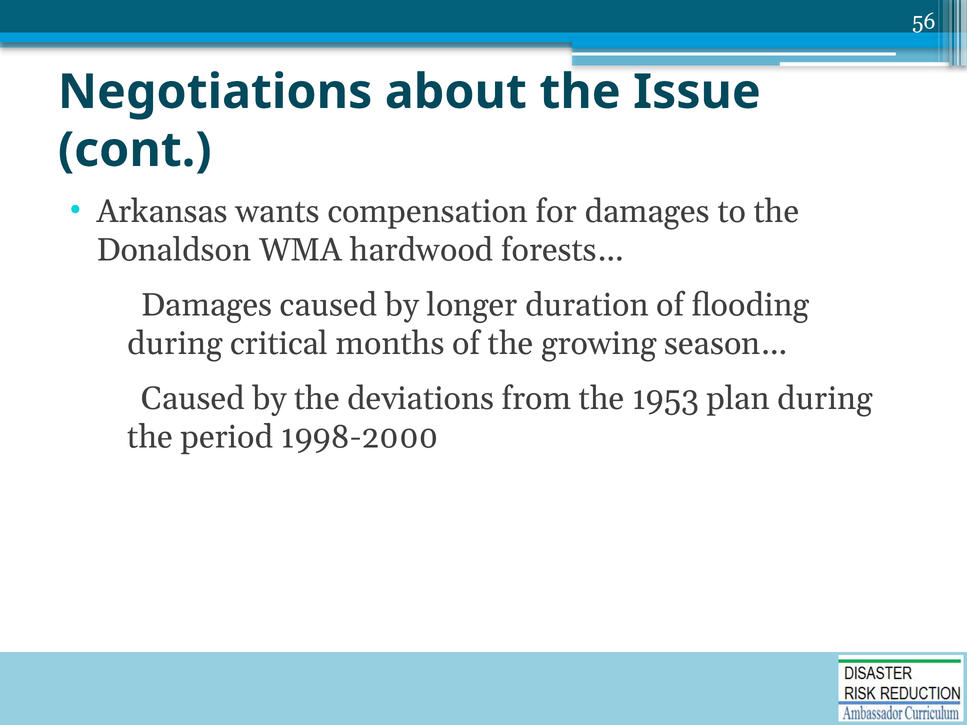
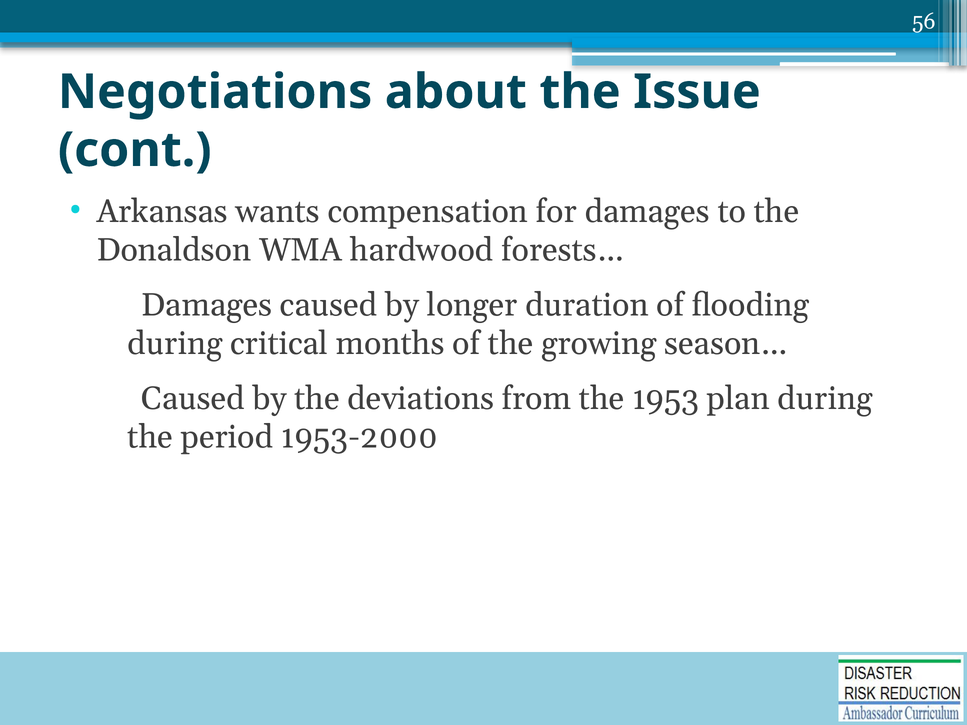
1998-2000: 1998-2000 -> 1953-2000
